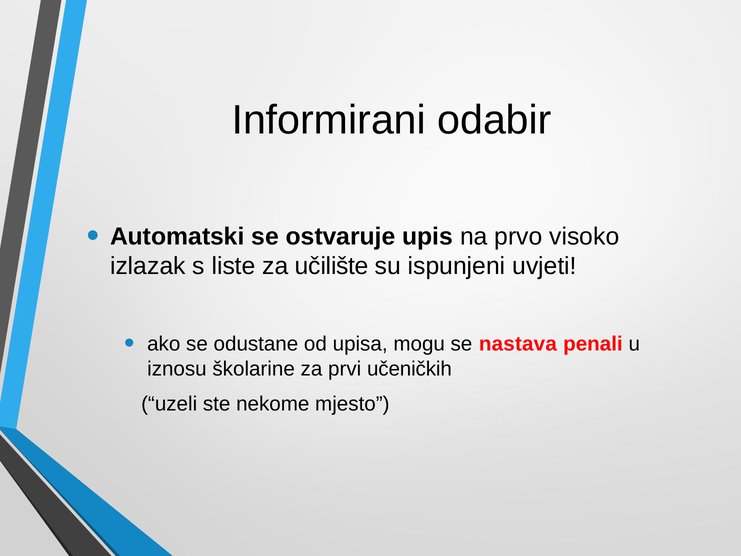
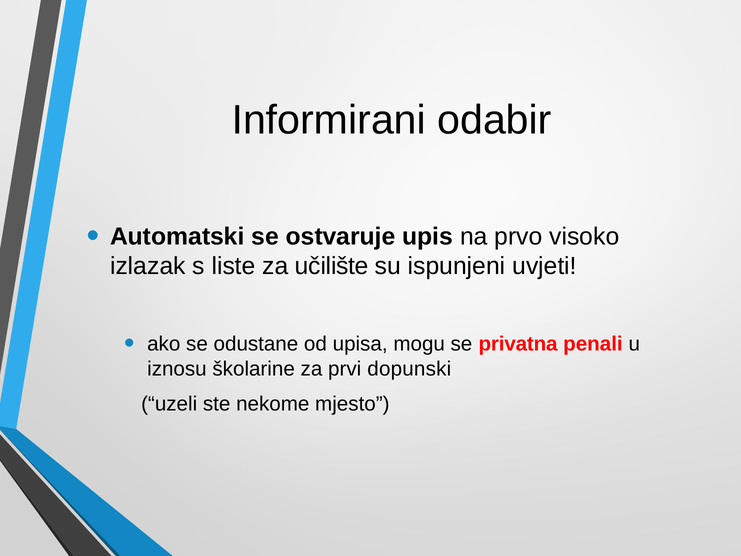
nastava: nastava -> privatna
učeničkih: učeničkih -> dopunski
